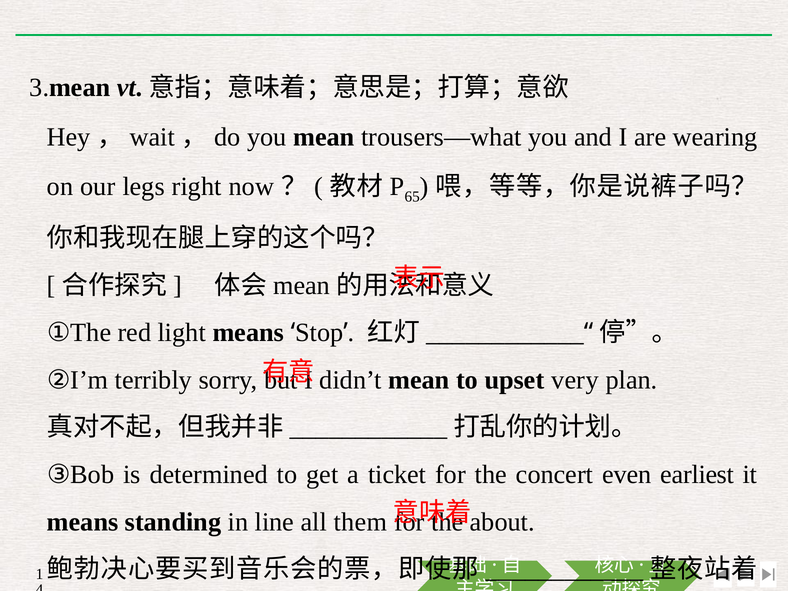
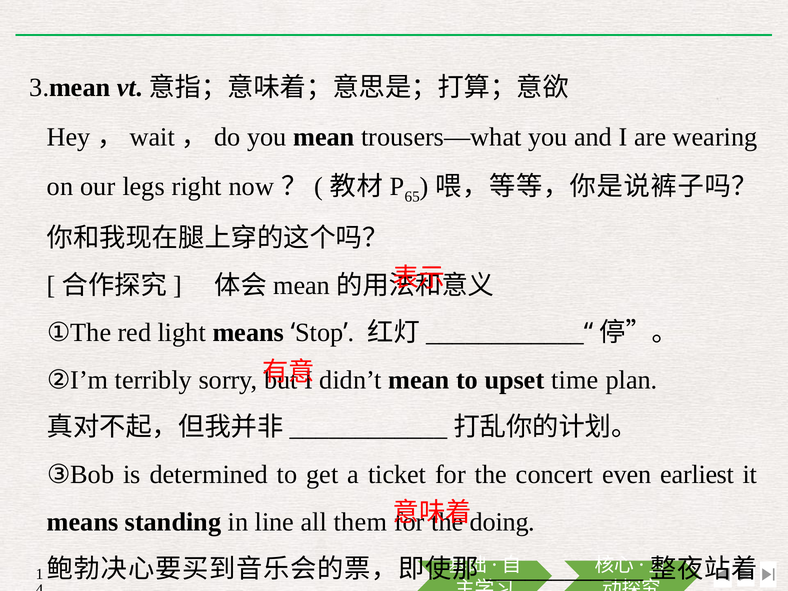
very: very -> time
about: about -> doing
